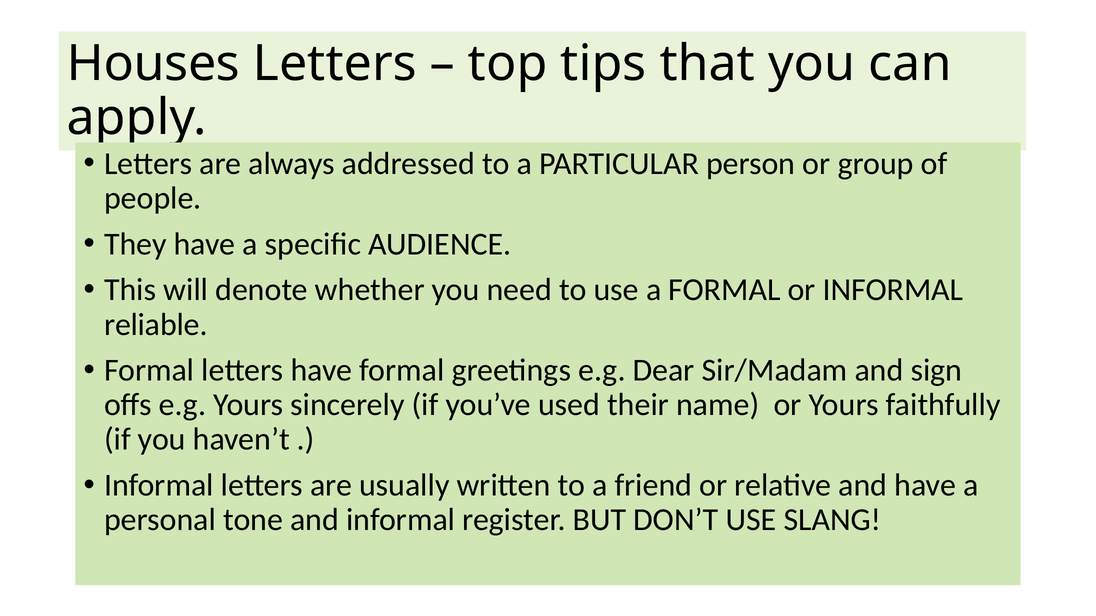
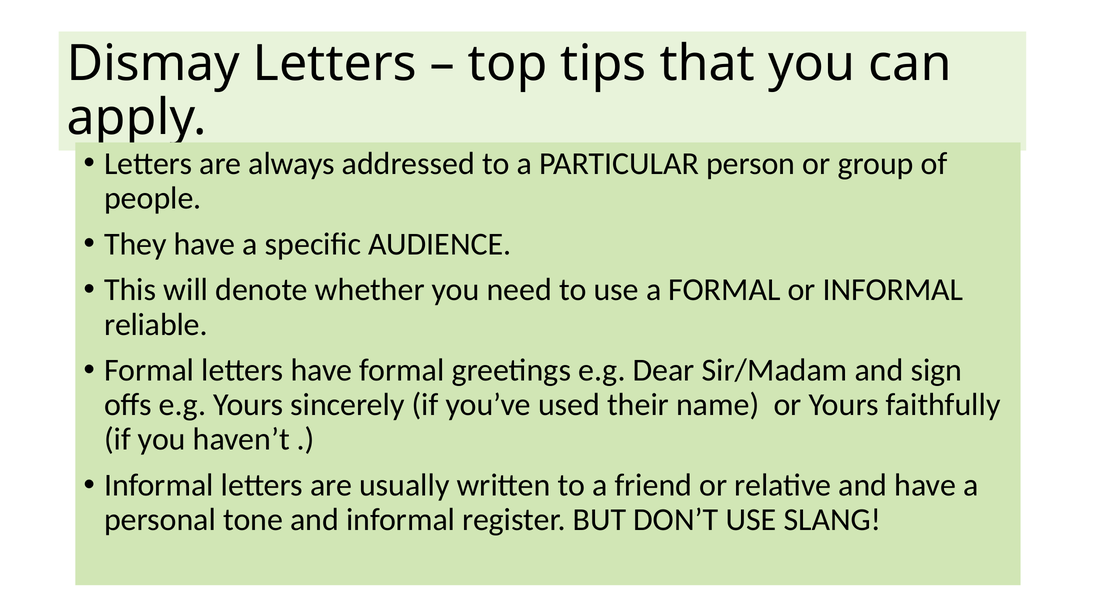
Houses: Houses -> Dismay
